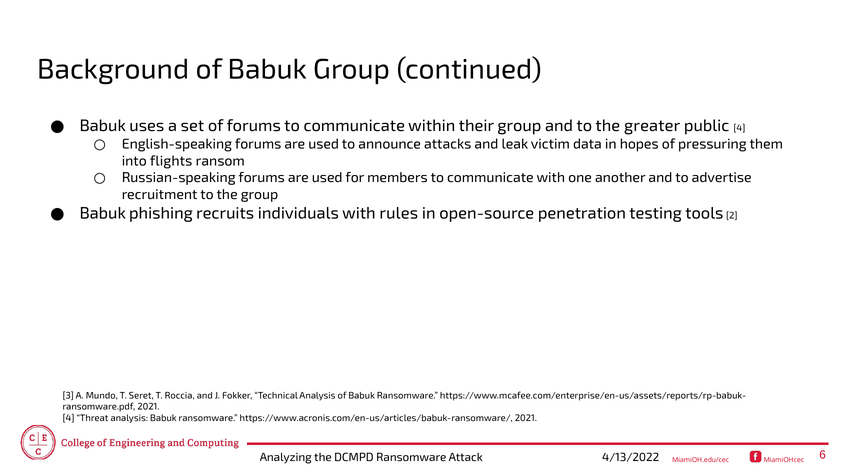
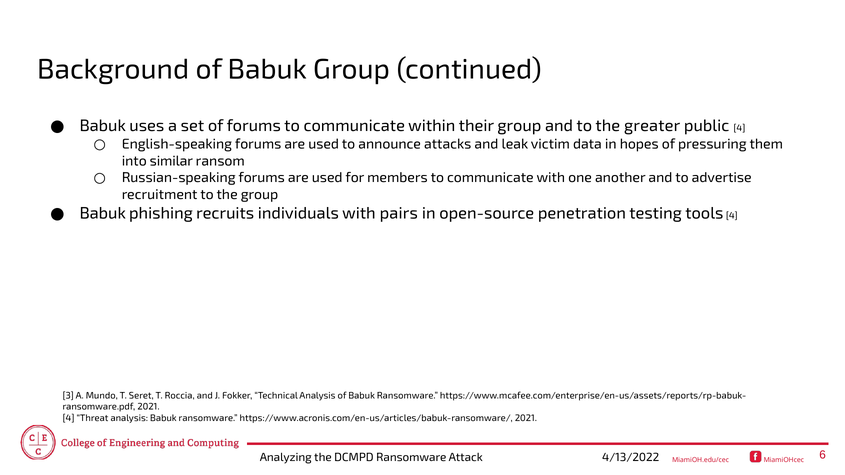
flights: flights -> similar
rules: rules -> pairs
tools 2: 2 -> 4
